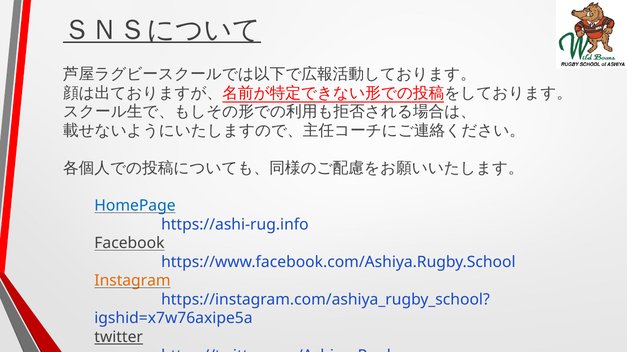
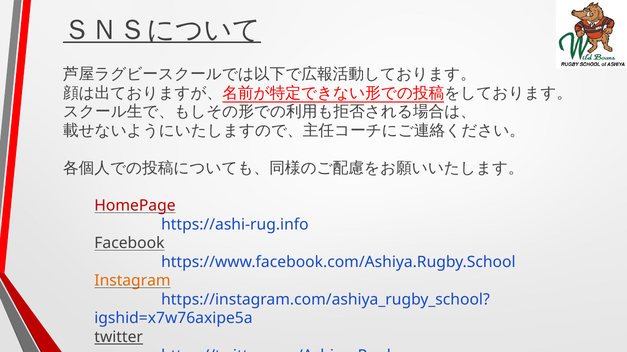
HomePage colour: blue -> red
